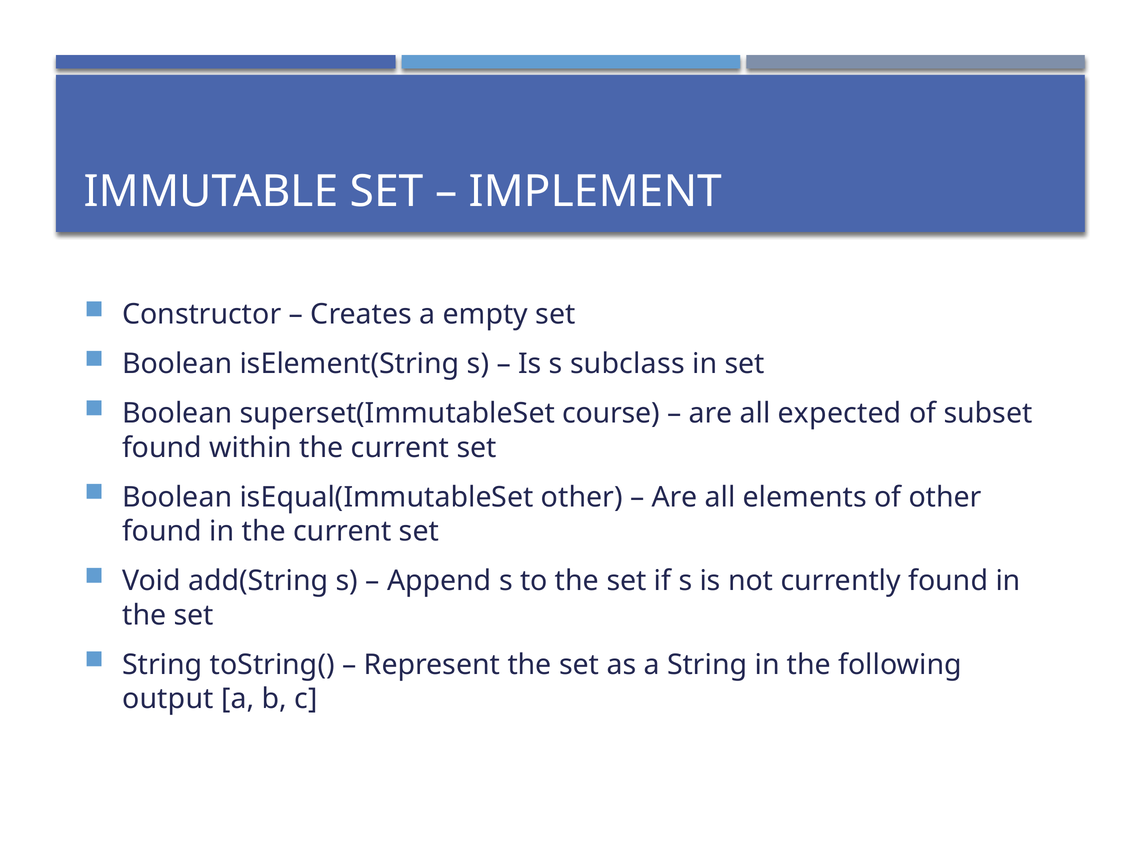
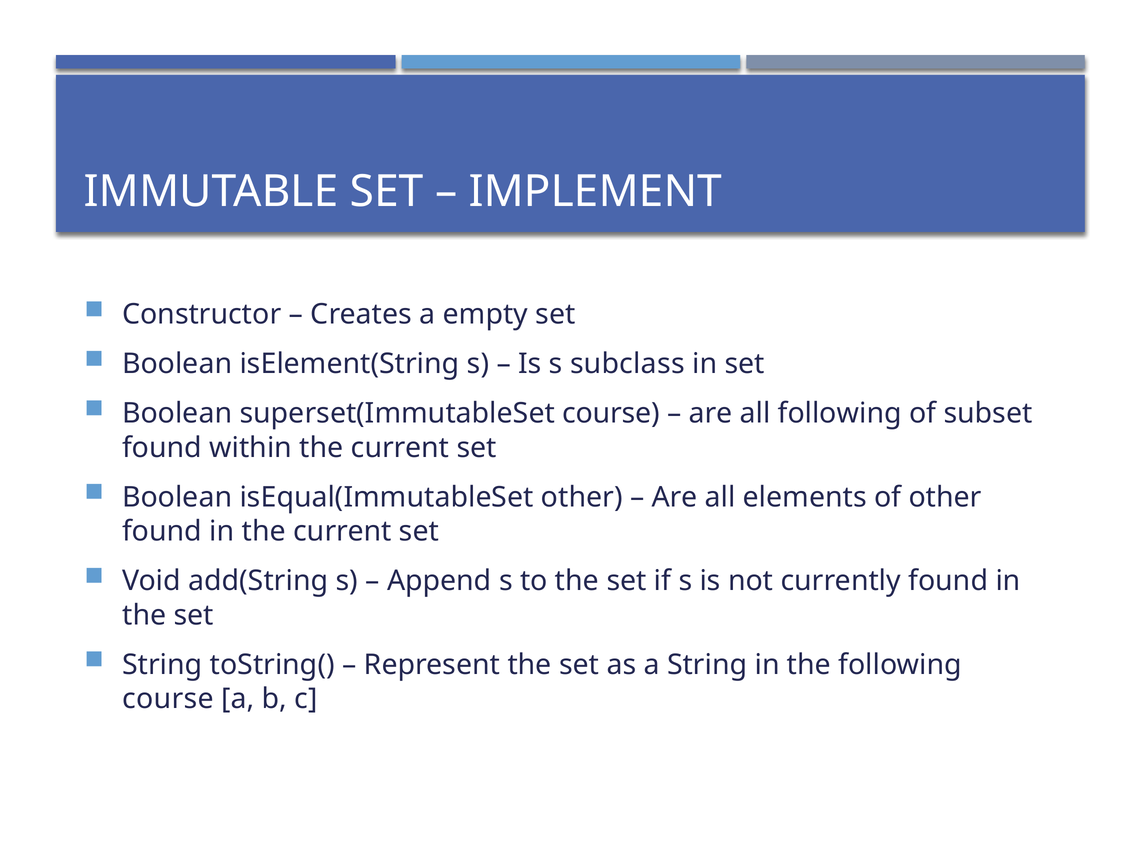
all expected: expected -> following
output at (168, 699): output -> course
